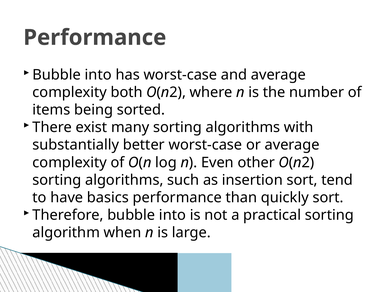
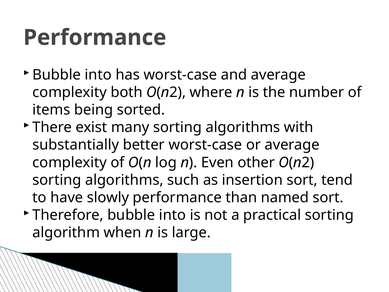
basics: basics -> slowly
quickly: quickly -> named
